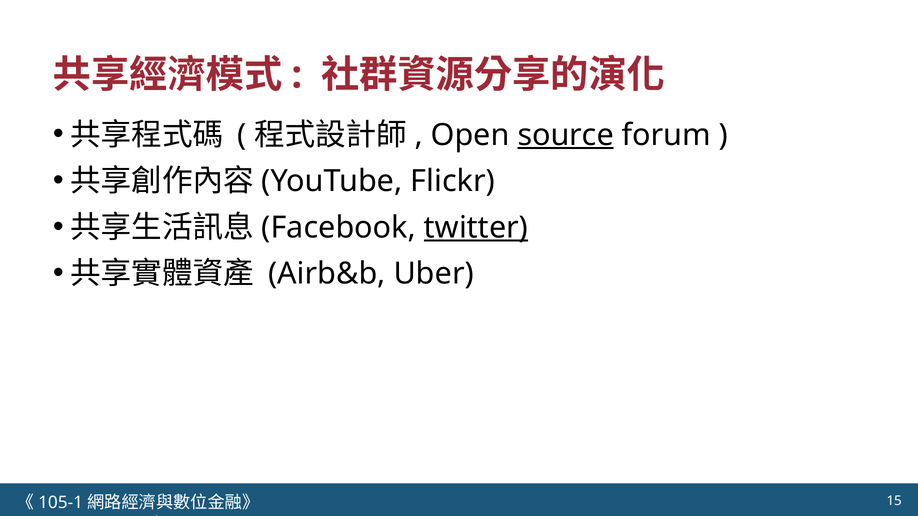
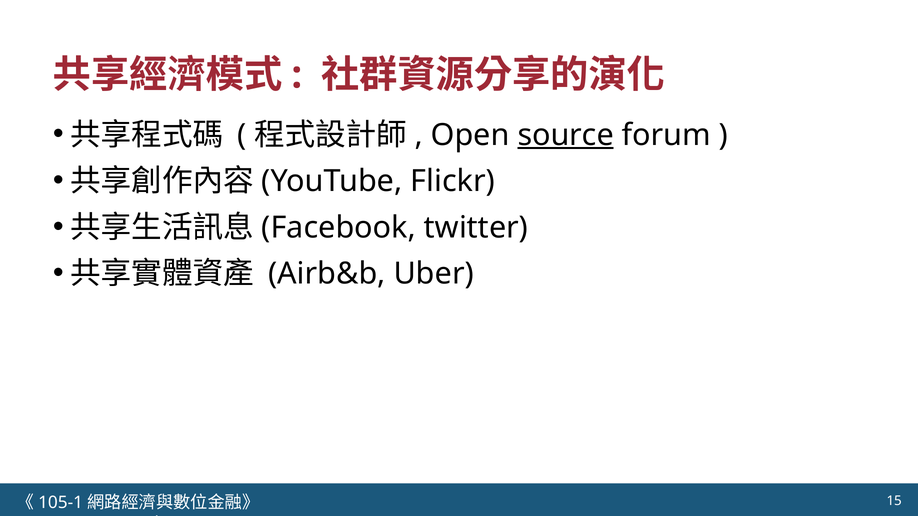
twitter underline: present -> none
